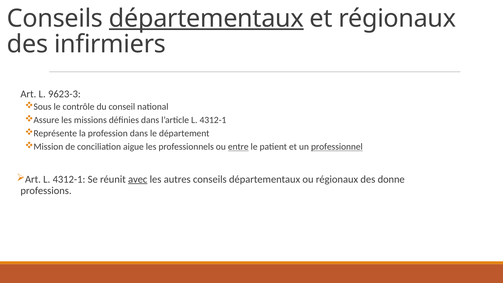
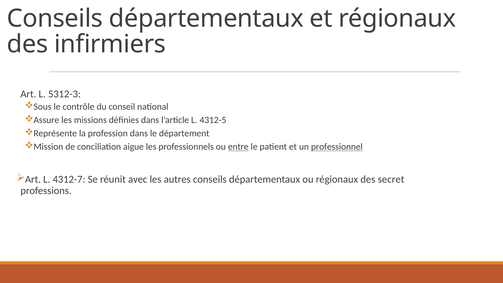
départementaux at (206, 18) underline: present -> none
9623-3: 9623-3 -> 5312-3
l’article L 4312-1: 4312-1 -> 4312-5
Art L 4312-1: 4312-1 -> 4312-7
avec underline: present -> none
donne: donne -> secret
